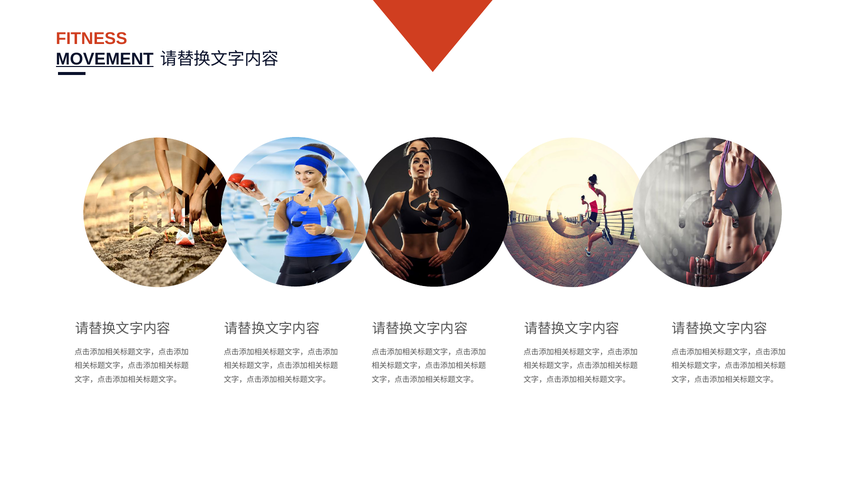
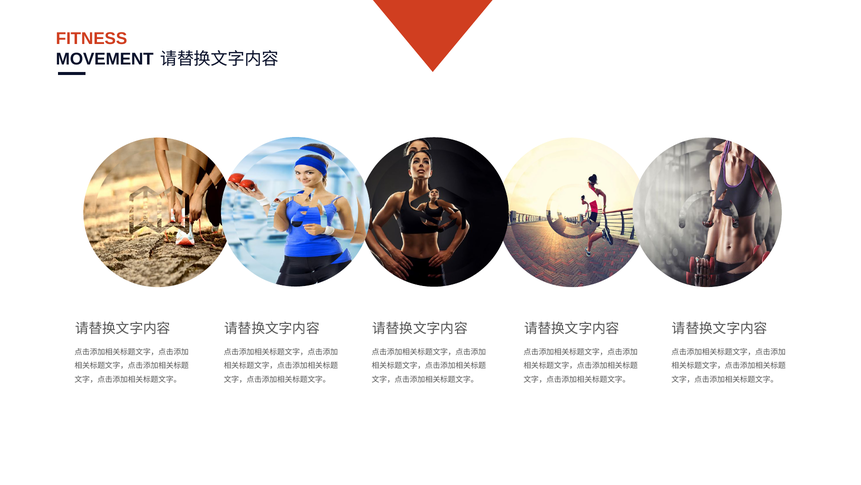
MOVEMENT underline: present -> none
